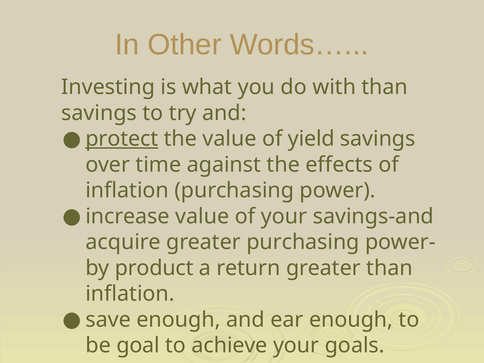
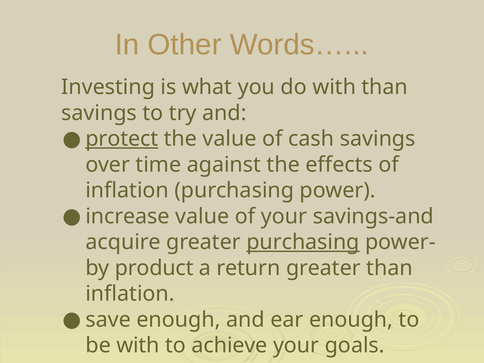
yield: yield -> cash
purchasing at (303, 242) underline: none -> present
be goal: goal -> with
